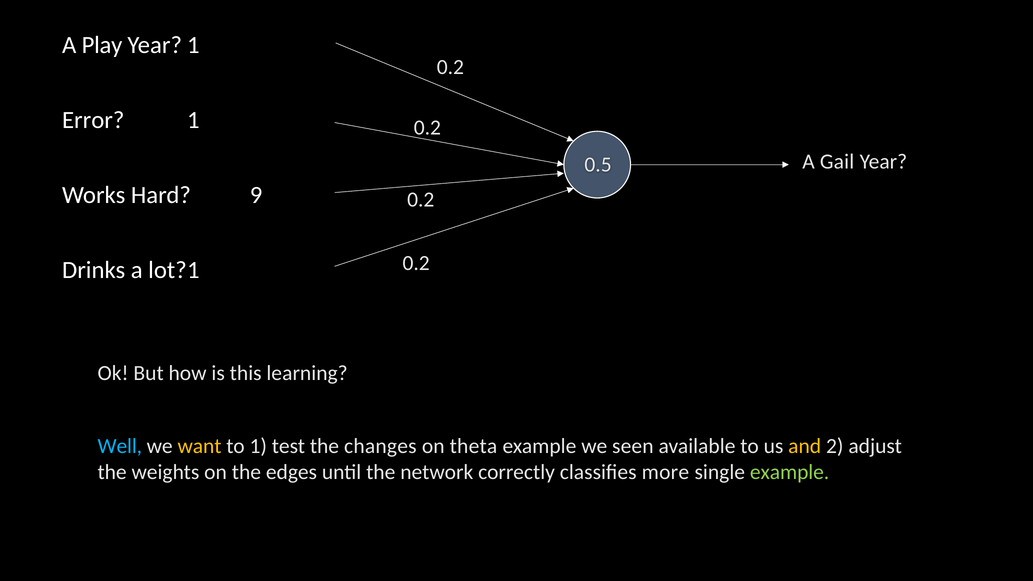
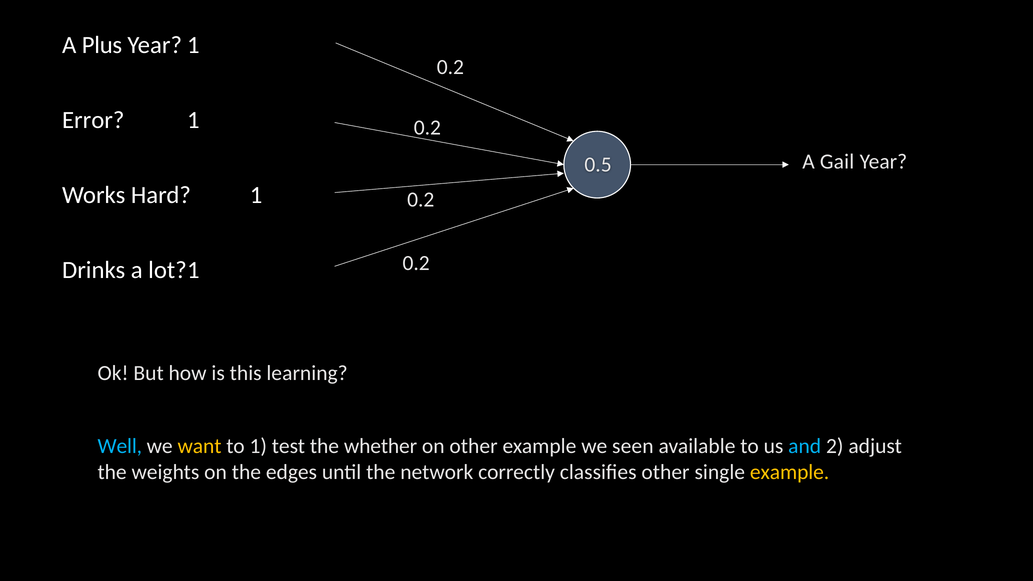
Play: Play -> Plus
Hard 9: 9 -> 1
changes: changes -> whether
on theta: theta -> other
and colour: yellow -> light blue
classifies more: more -> other
example at (790, 472) colour: light green -> yellow
